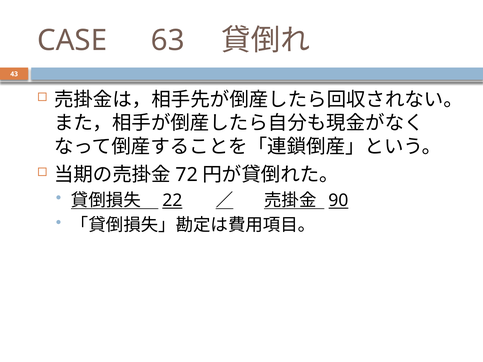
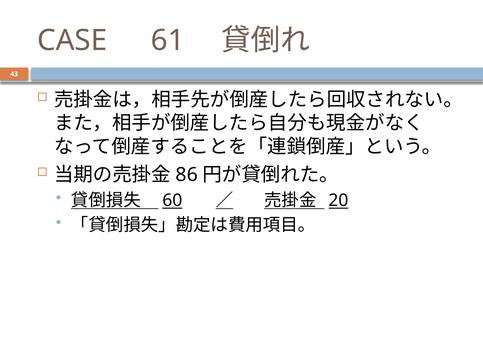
63: 63 -> 61
72: 72 -> 86
22: 22 -> 60
90: 90 -> 20
